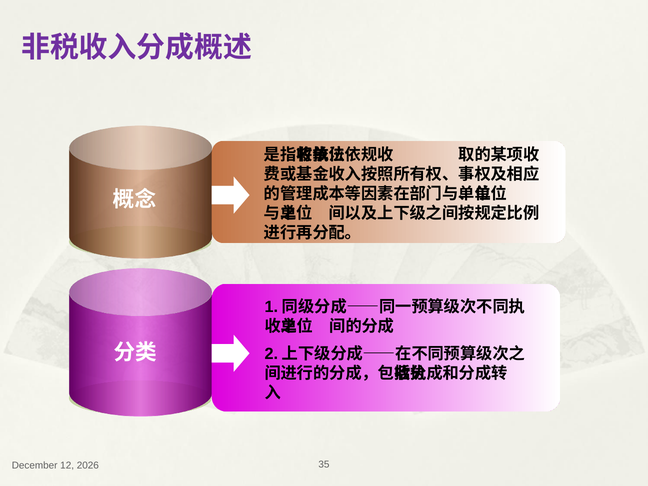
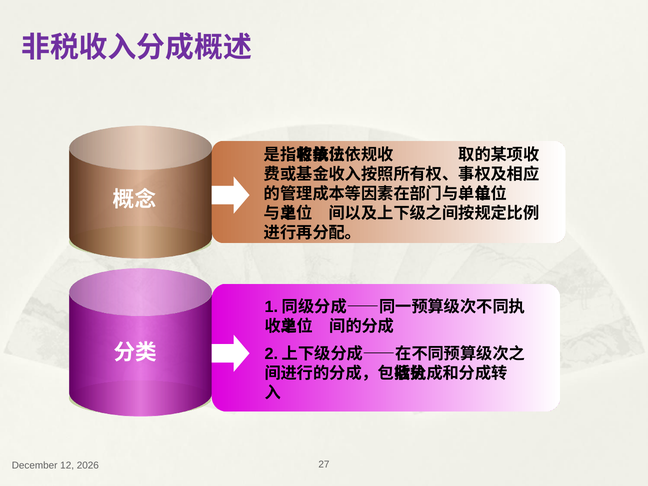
35: 35 -> 27
